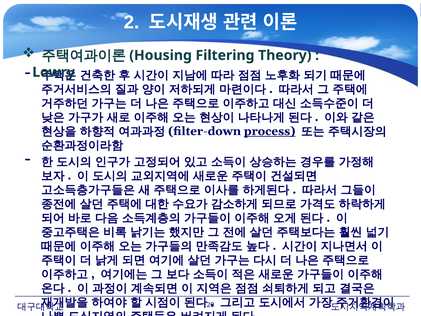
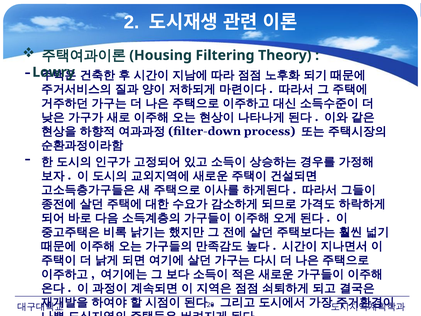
process underline: present -> none
